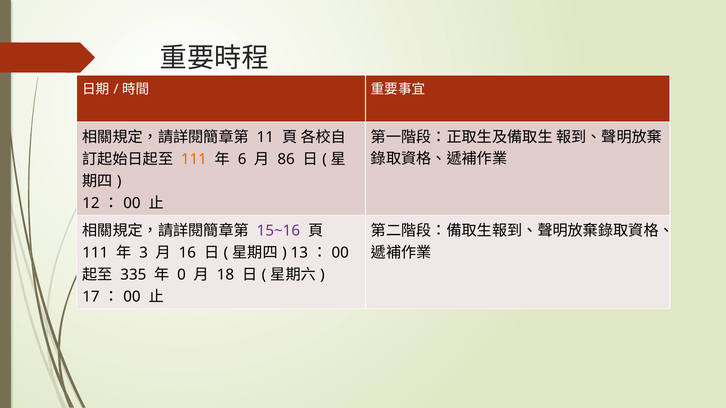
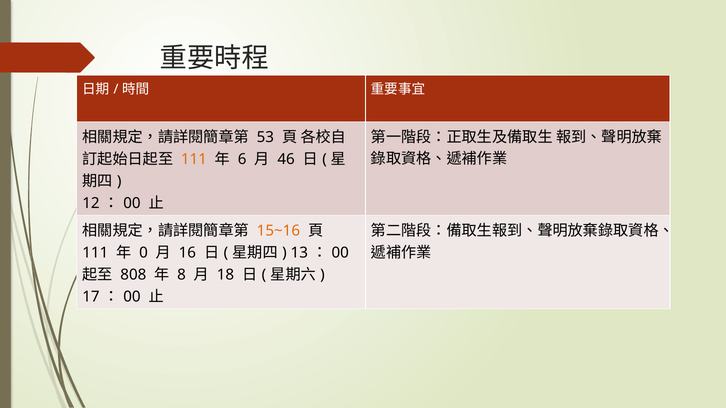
11: 11 -> 53
86: 86 -> 46
15~16 colour: purple -> orange
3: 3 -> 0
335: 335 -> 808
0: 0 -> 8
